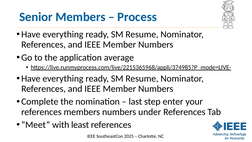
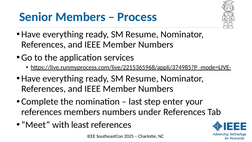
average: average -> services
